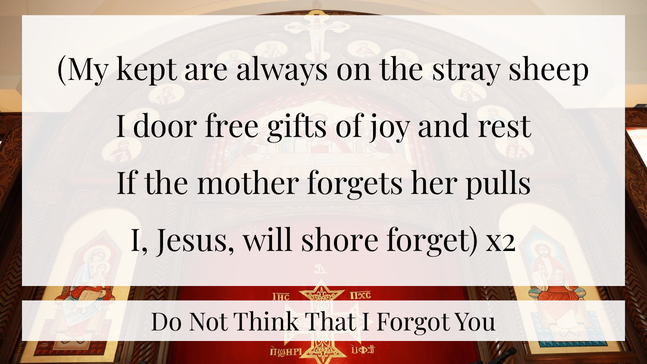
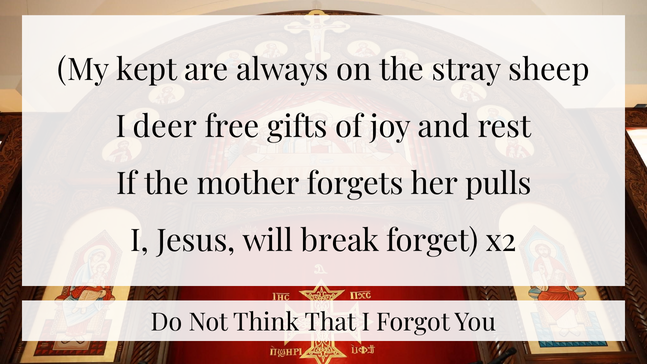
door: door -> deer
shore: shore -> break
